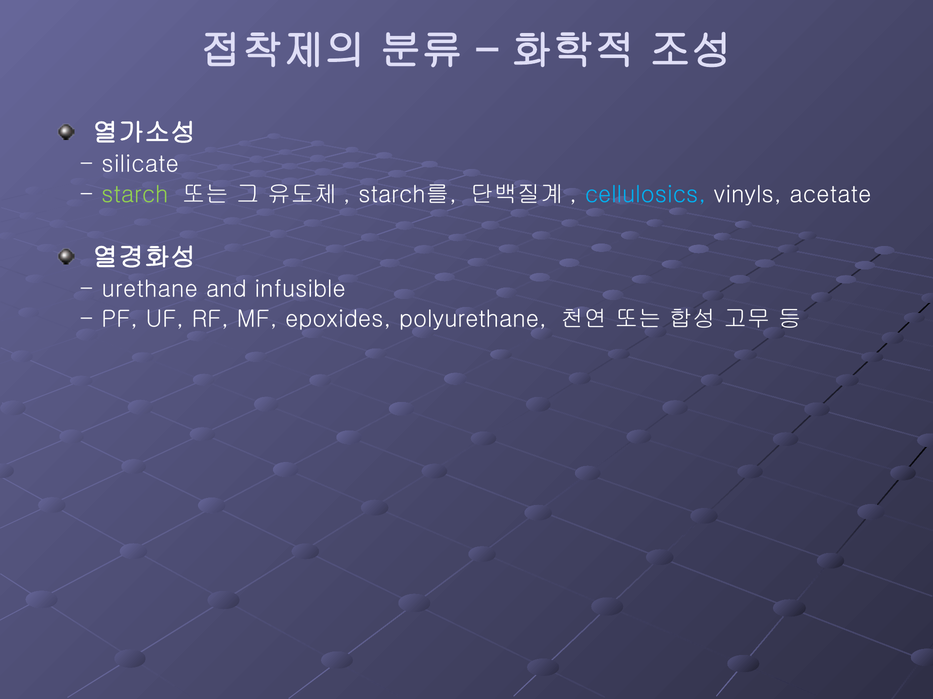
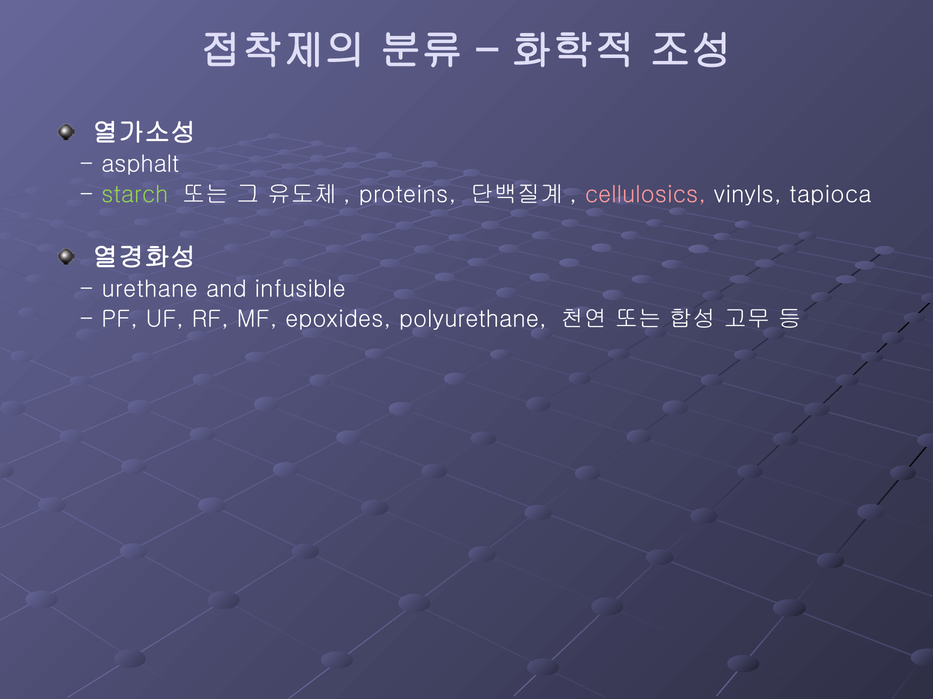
silicate: silicate -> asphalt
starch를: starch를 -> proteins
cellulosics colour: light blue -> pink
acetate: acetate -> tapioca
